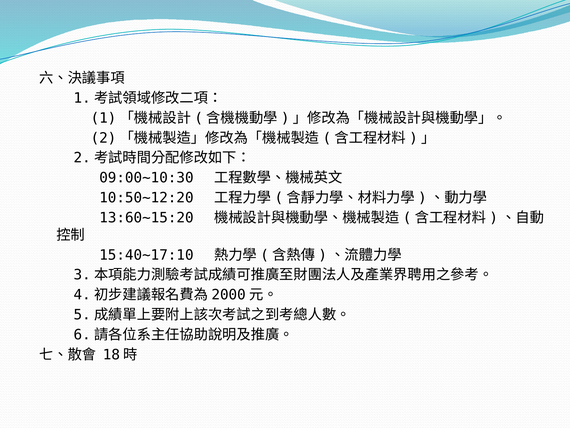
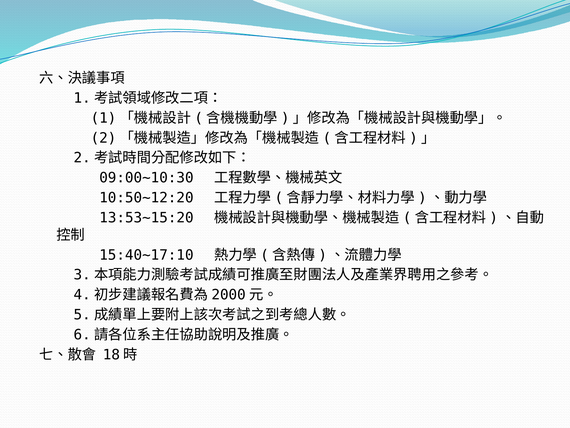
13:60~15:20: 13:60~15:20 -> 13:53~15:20
